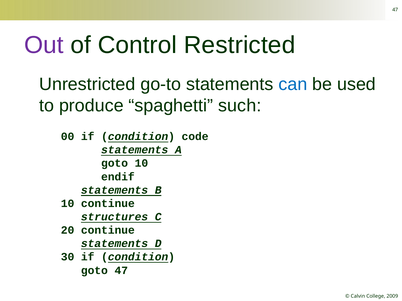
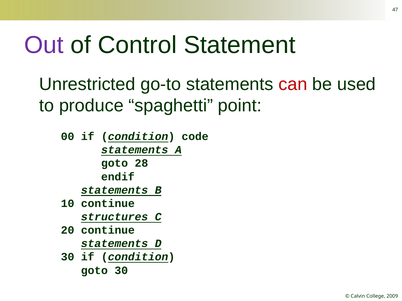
Restricted: Restricted -> Statement
can colour: blue -> red
such: such -> point
goto 10: 10 -> 28
goto 47: 47 -> 30
